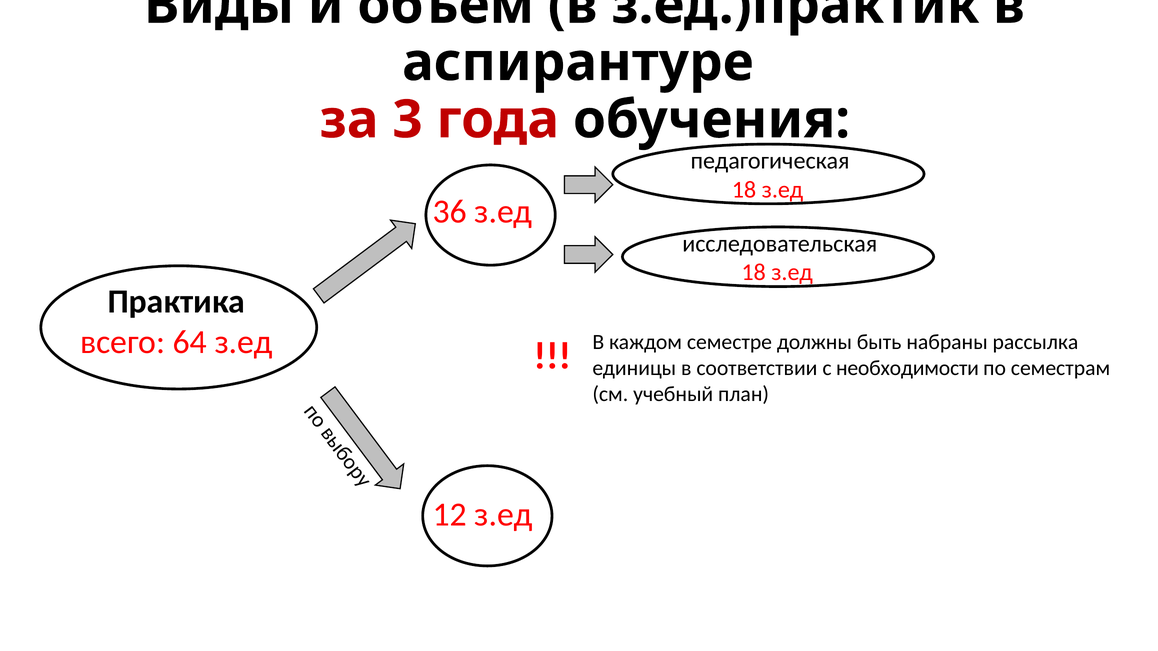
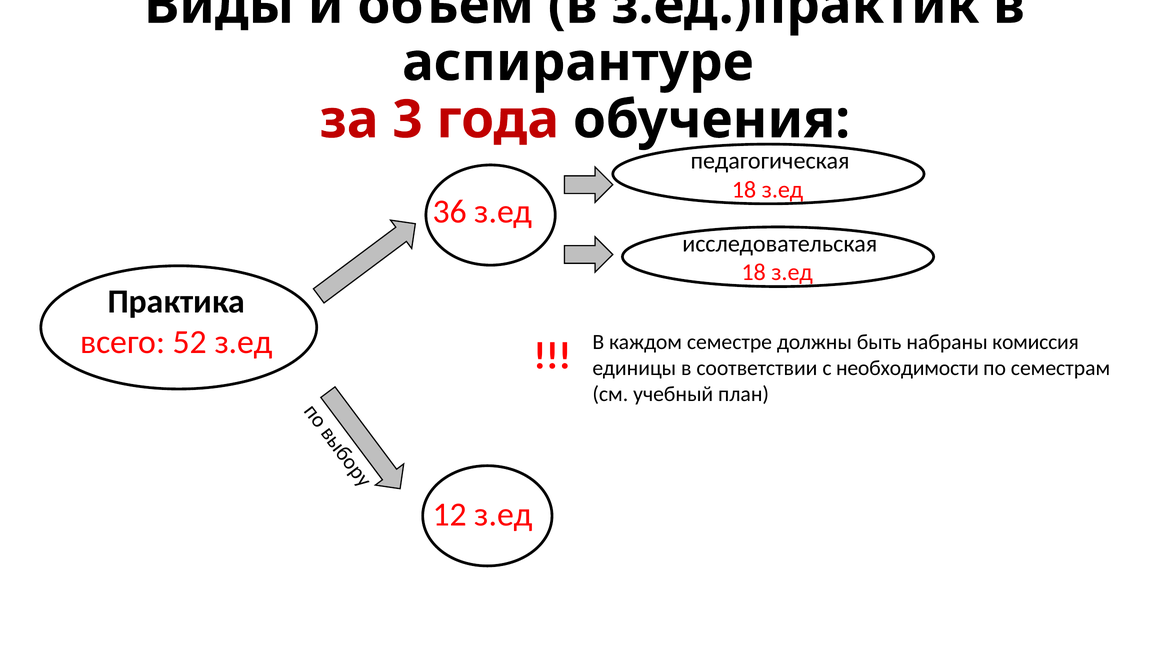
64: 64 -> 52
рассылка: рассылка -> комиссия
